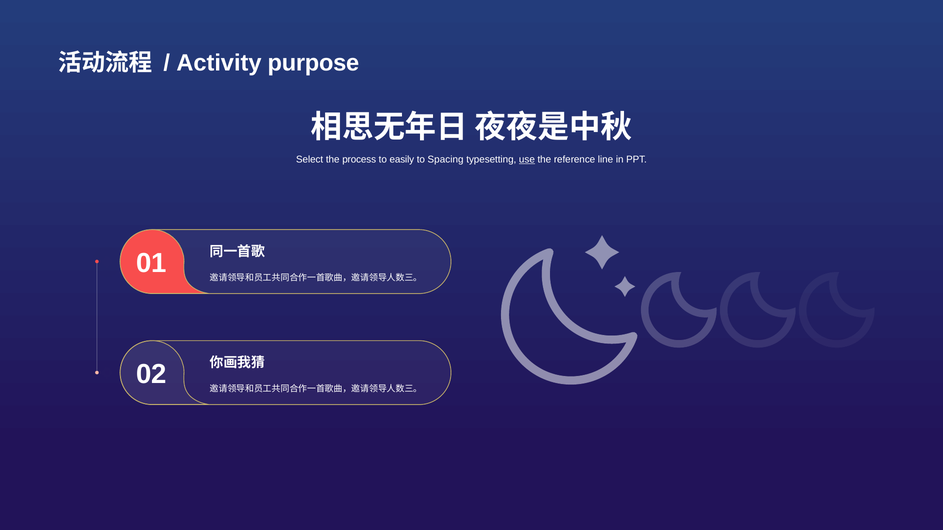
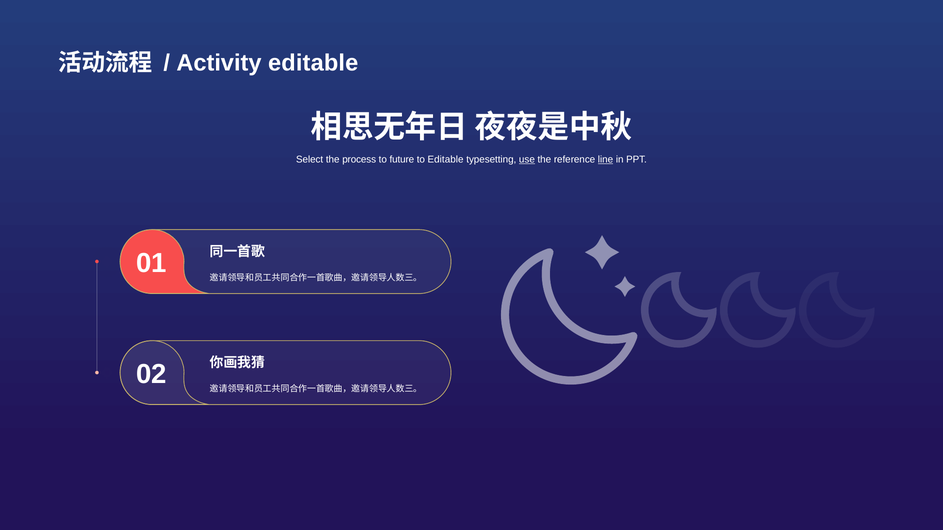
Activity purpose: purpose -> editable
easily: easily -> future
to Spacing: Spacing -> Editable
line underline: none -> present
